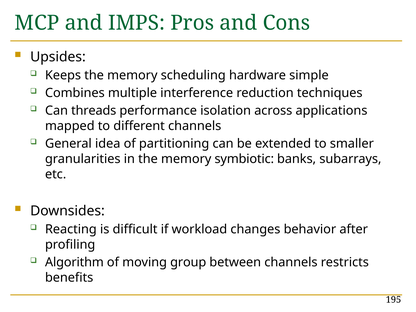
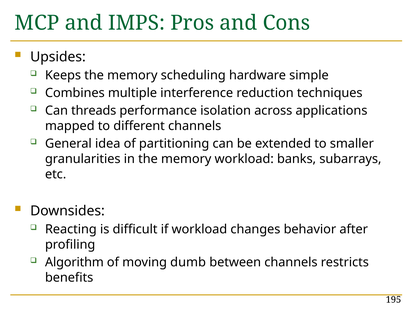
memory symbiotic: symbiotic -> workload
group: group -> dumb
